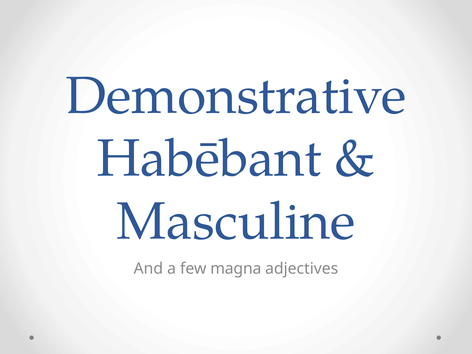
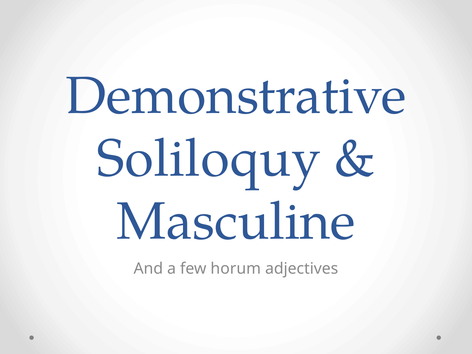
Habēbant: Habēbant -> Soliloquy
magna: magna -> horum
